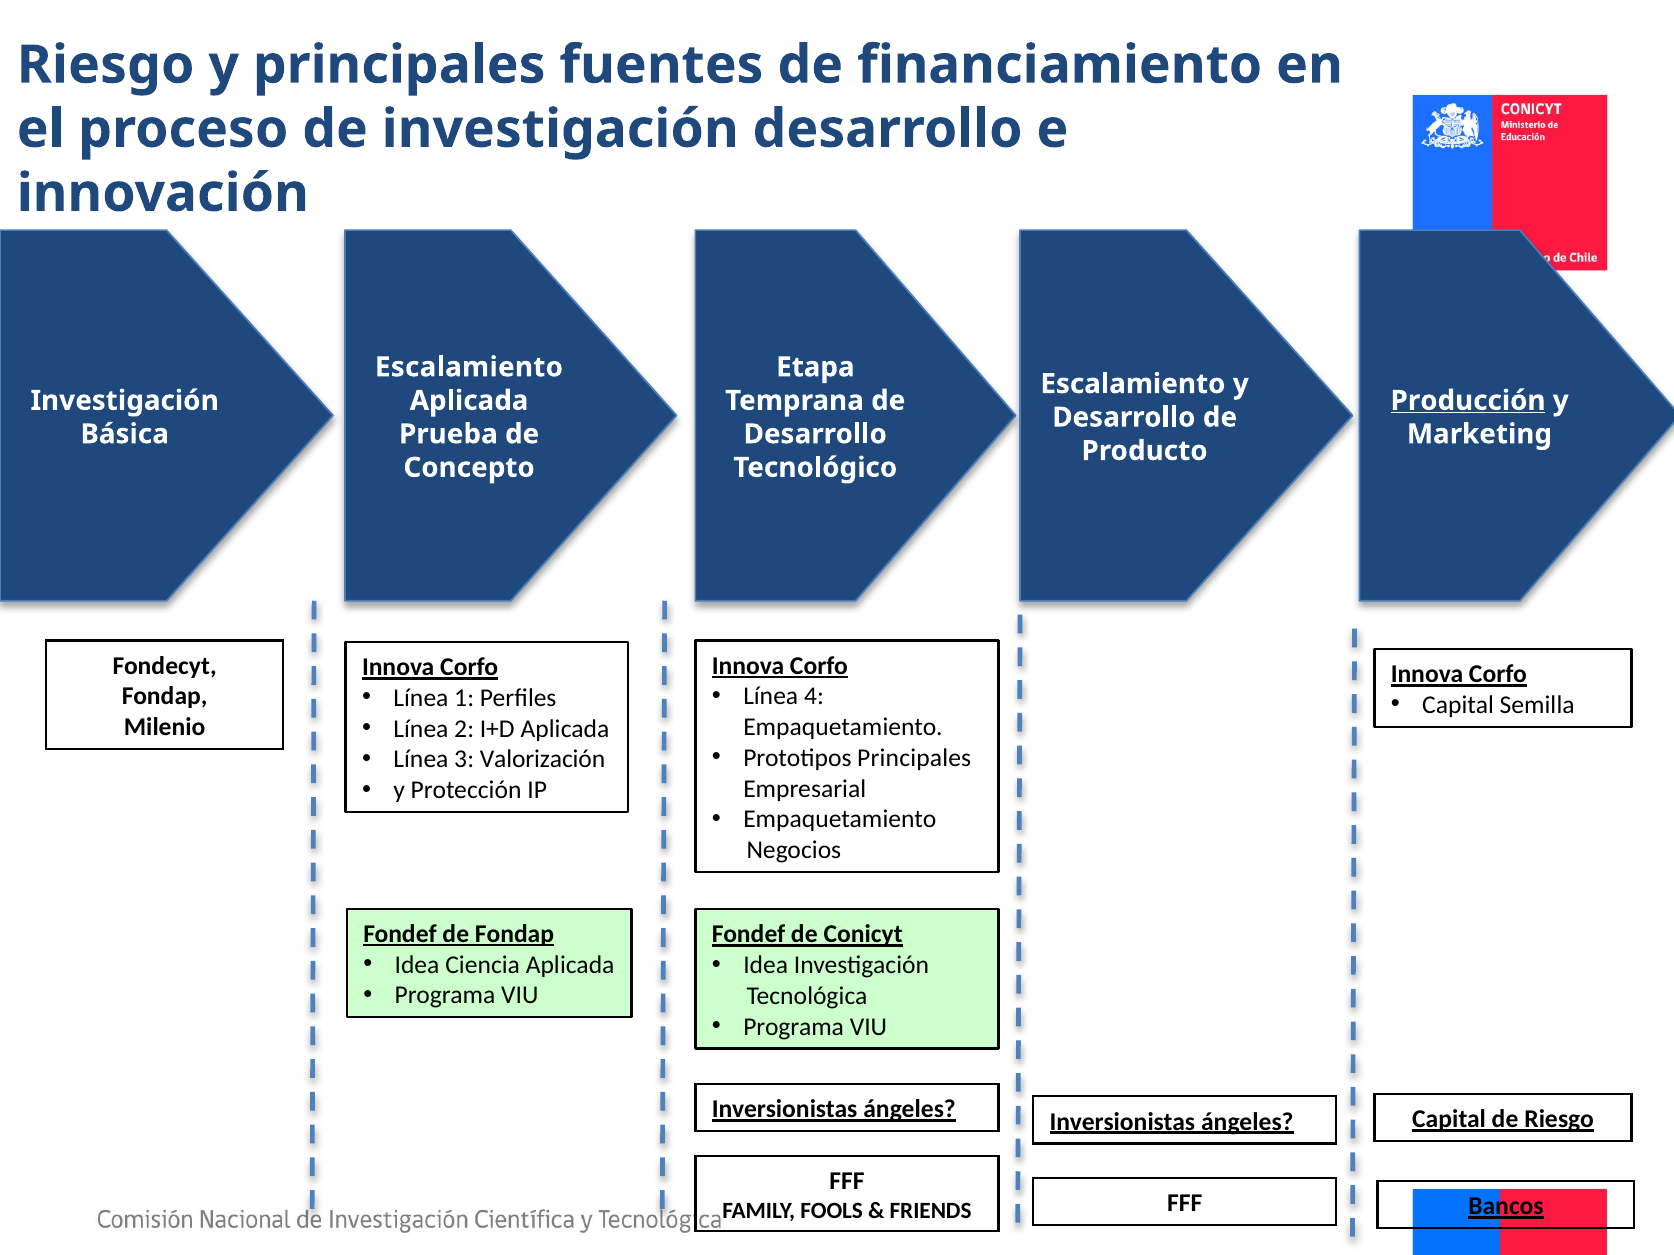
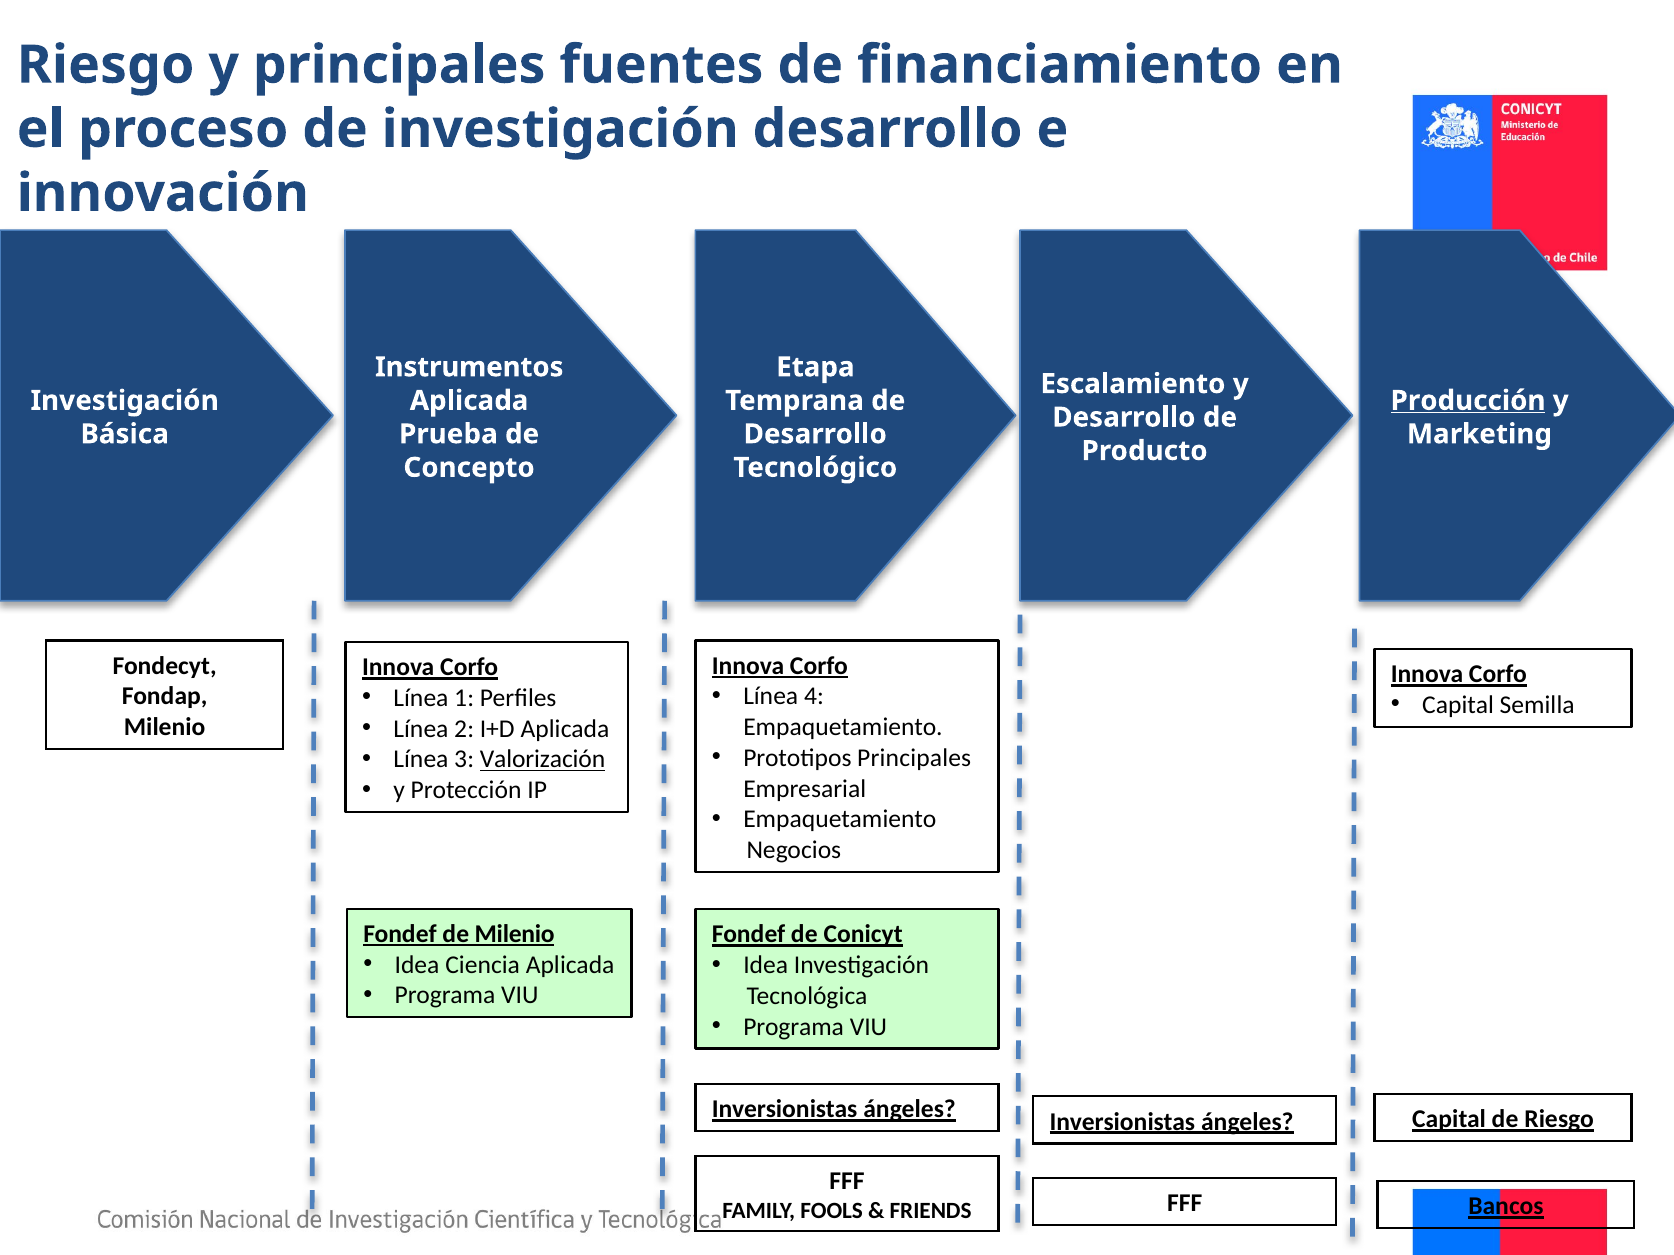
Escalamiento at (469, 367): Escalamiento -> Instrumentos
Valorización underline: none -> present
de Fondap: Fondap -> Milenio
